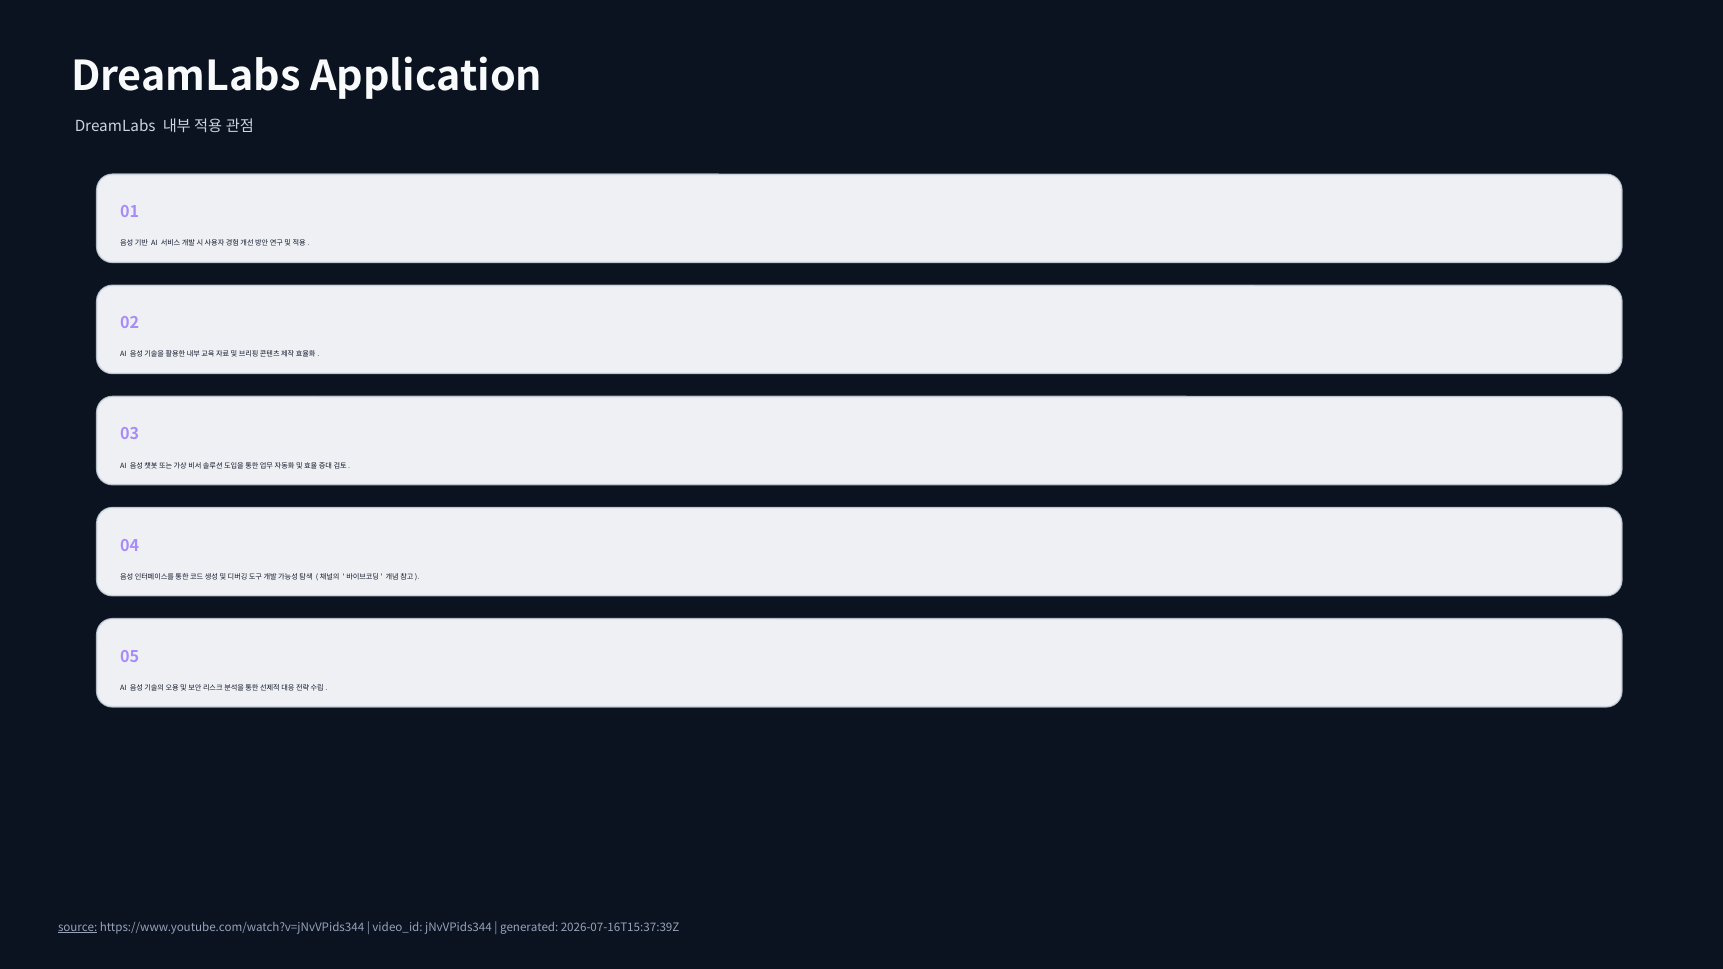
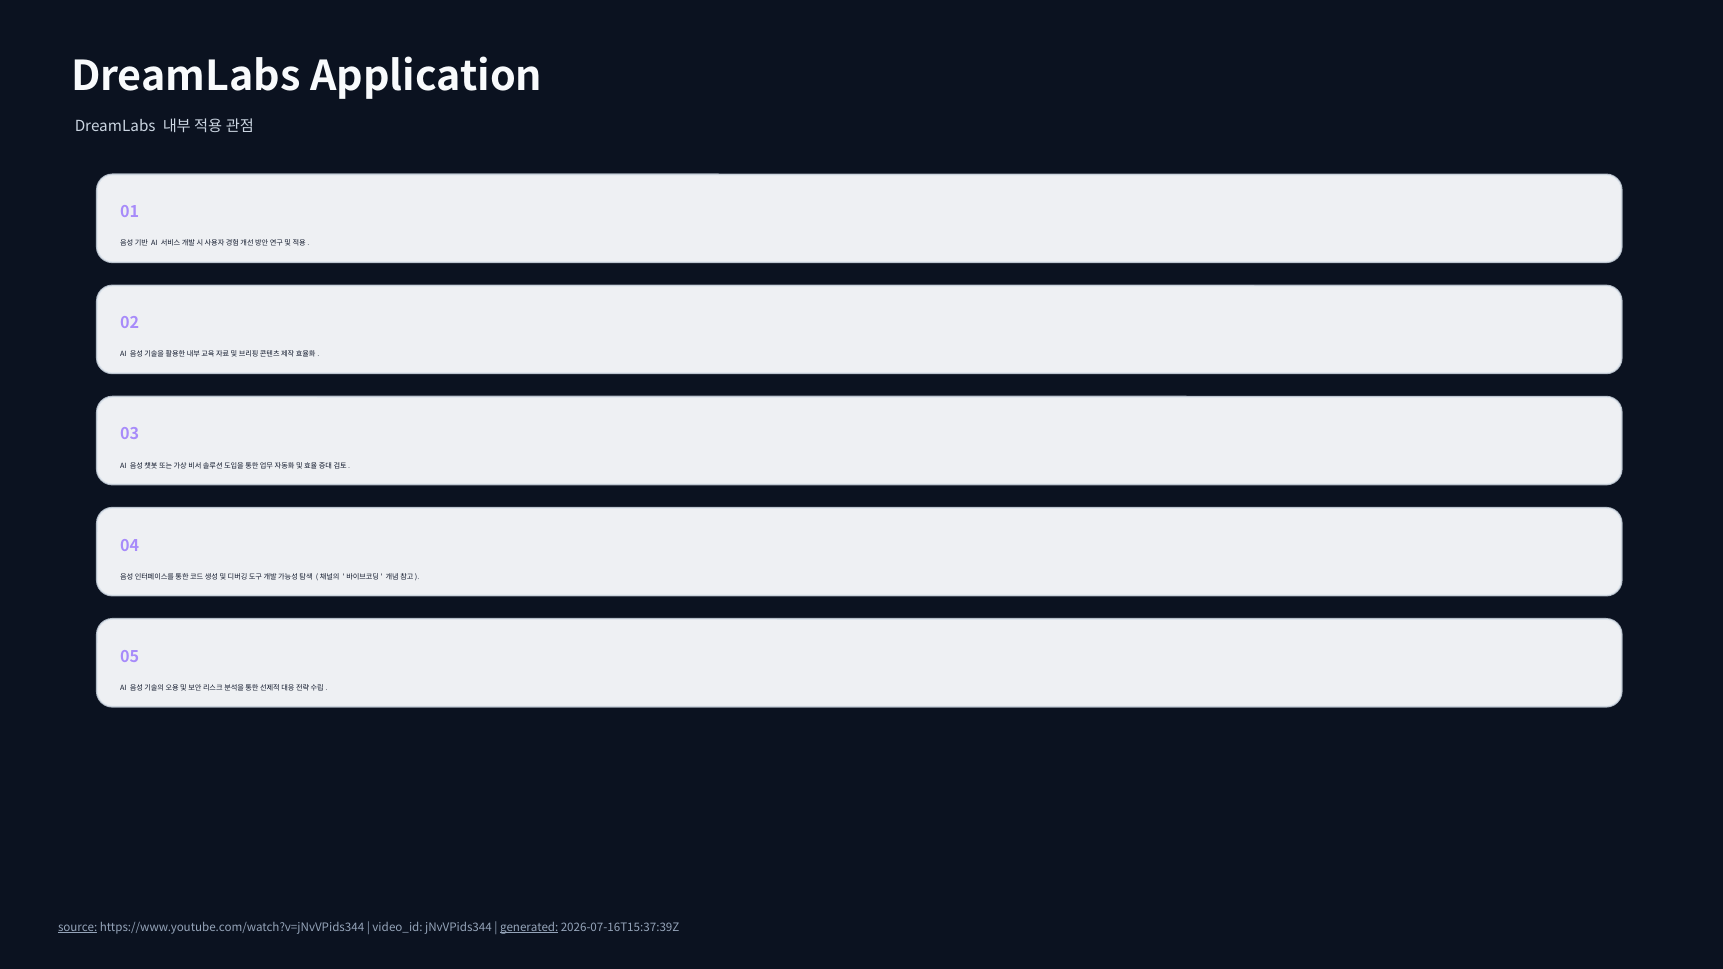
generated underline: none -> present
